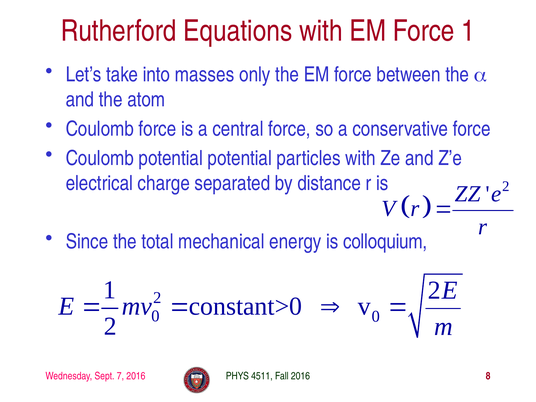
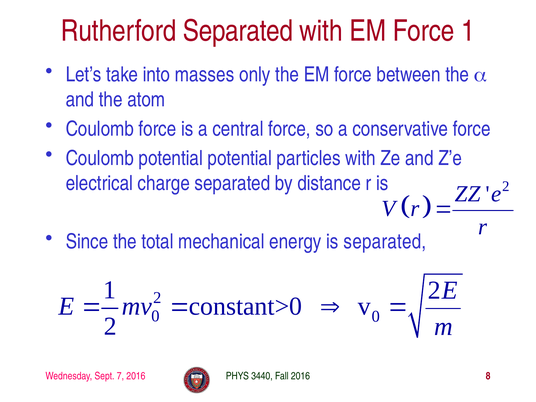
Rutherford Equations: Equations -> Separated
is colloquium: colloquium -> separated
4511: 4511 -> 3440
